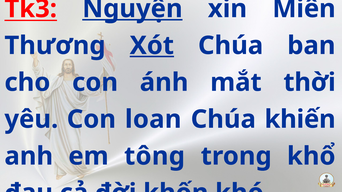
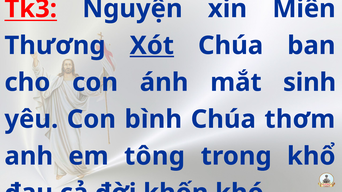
Nguyện underline: present -> none
thời: thời -> sinh
loan: loan -> bình
khiến: khiến -> thơm
